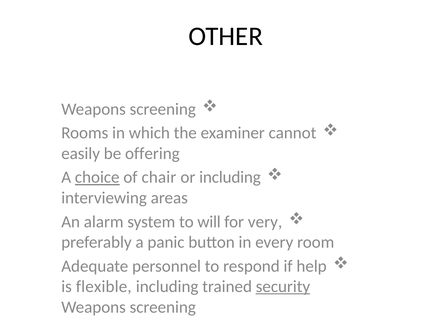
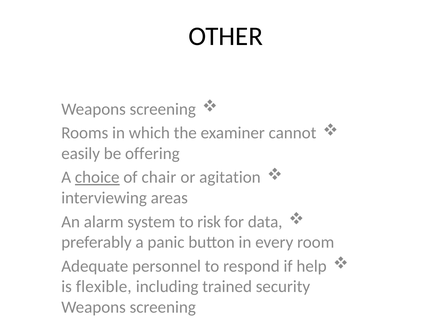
or including: including -> agitation
will: will -> risk
very: very -> data
security underline: present -> none
